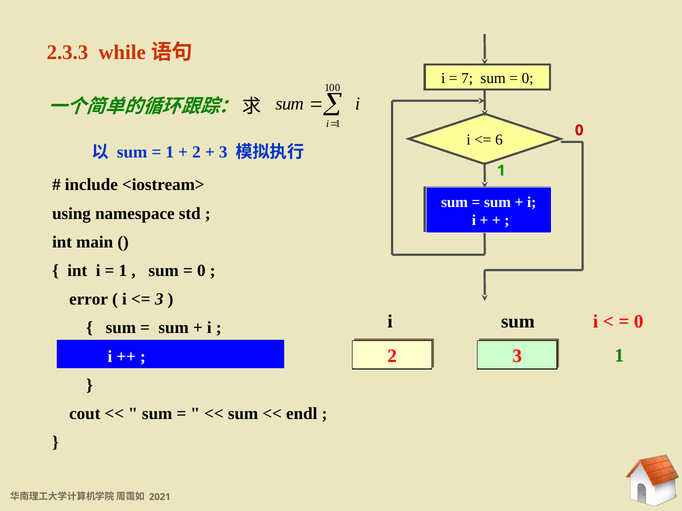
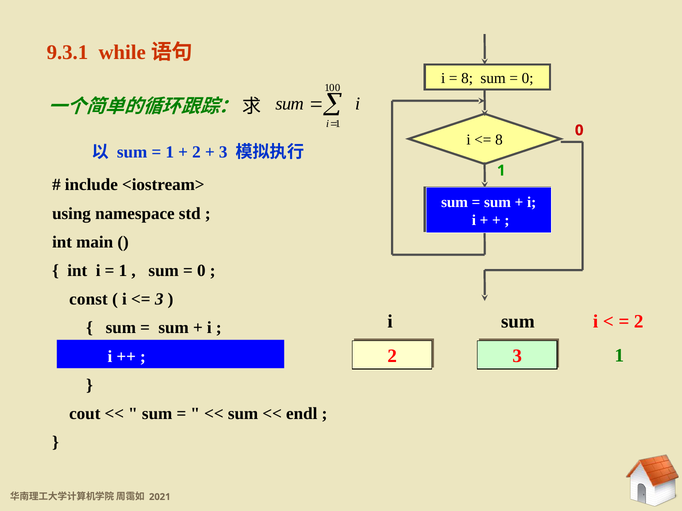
2.3.3: 2.3.3 -> 9.3.1
7 at (467, 78): 7 -> 8
6 at (499, 140): 6 -> 8
error: error -> const
0 at (639, 322): 0 -> 2
